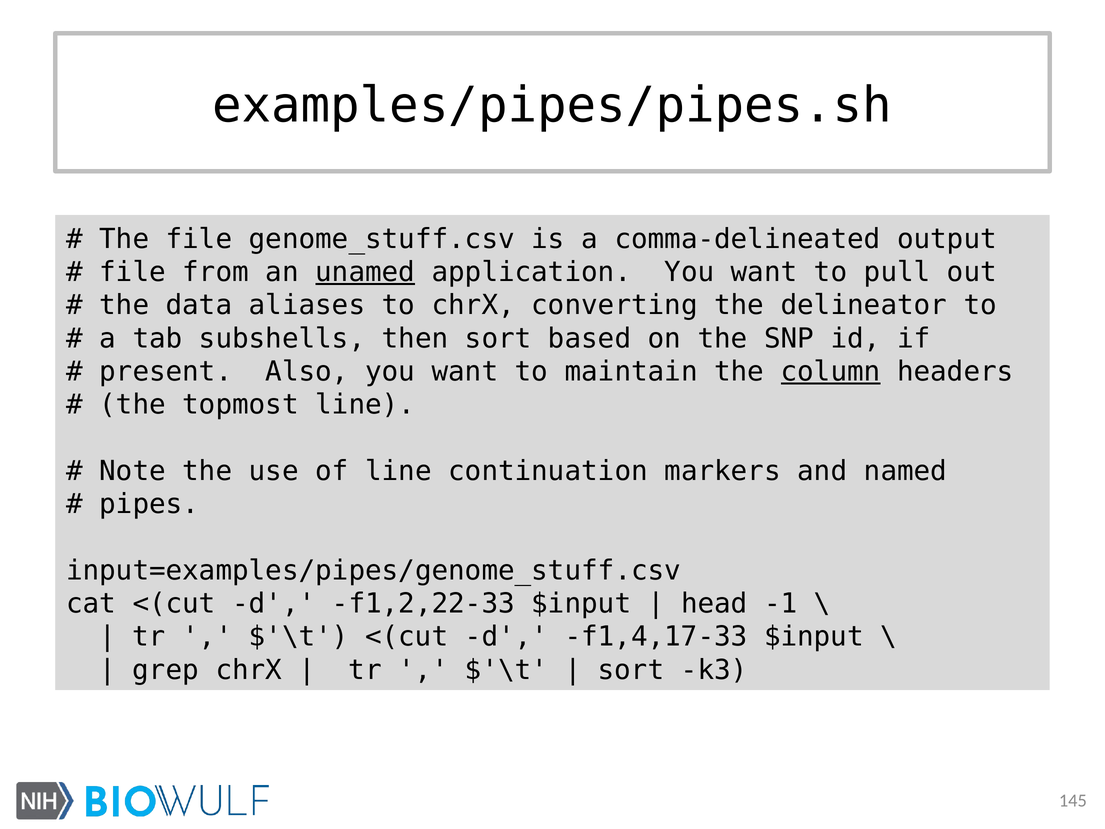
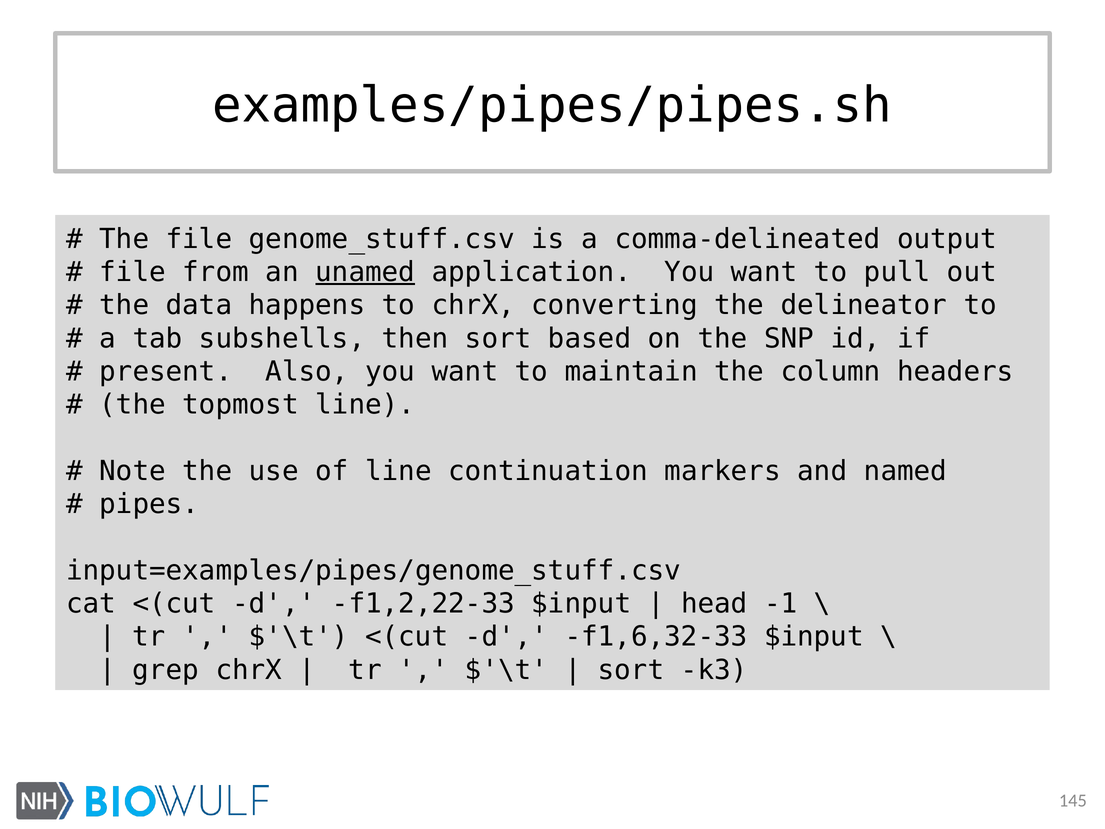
aliases: aliases -> happens
column underline: present -> none
f1,4,17-33: f1,4,17-33 -> f1,6,32-33
